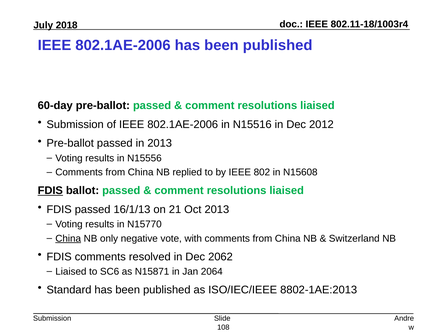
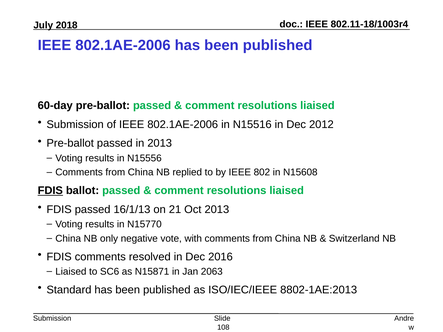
China at (68, 239) underline: present -> none
2062: 2062 -> 2016
2064: 2064 -> 2063
